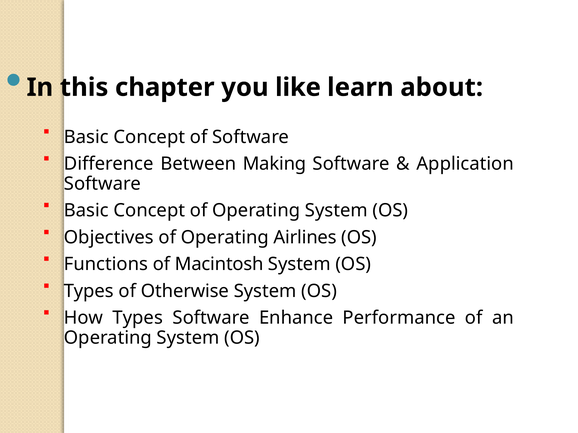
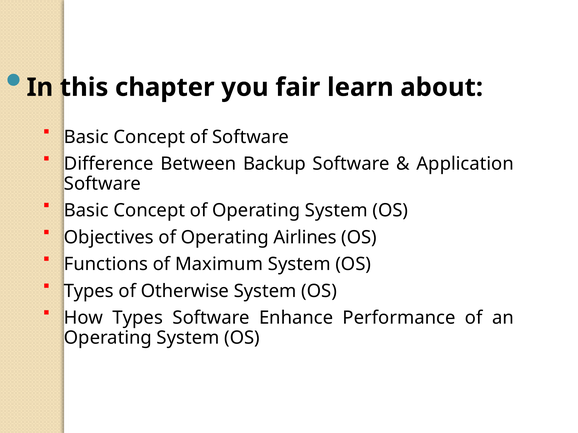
like: like -> fair
Making: Making -> Backup
Macintosh: Macintosh -> Maximum
